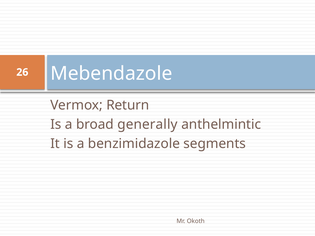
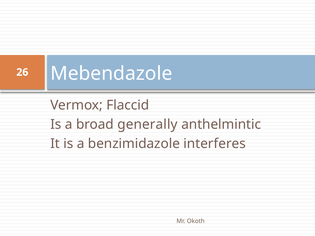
Return: Return -> Flaccid
segments: segments -> interferes
